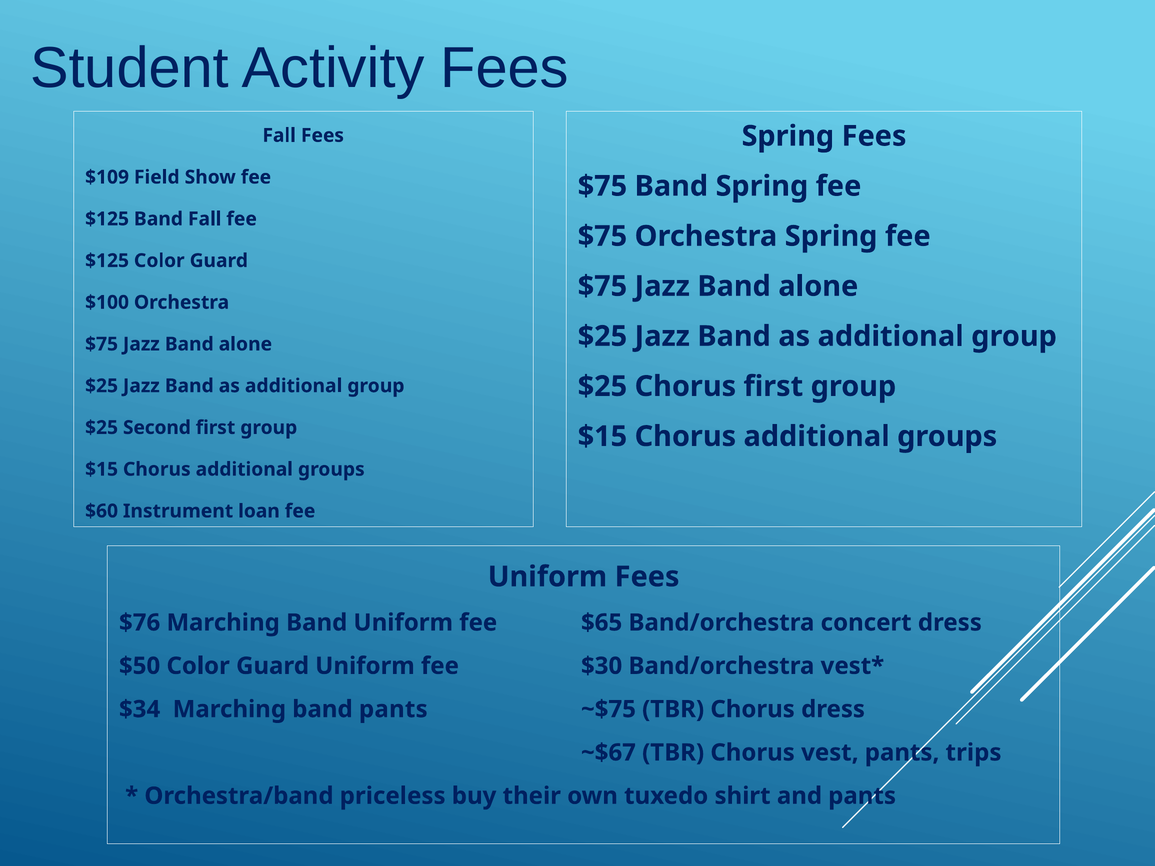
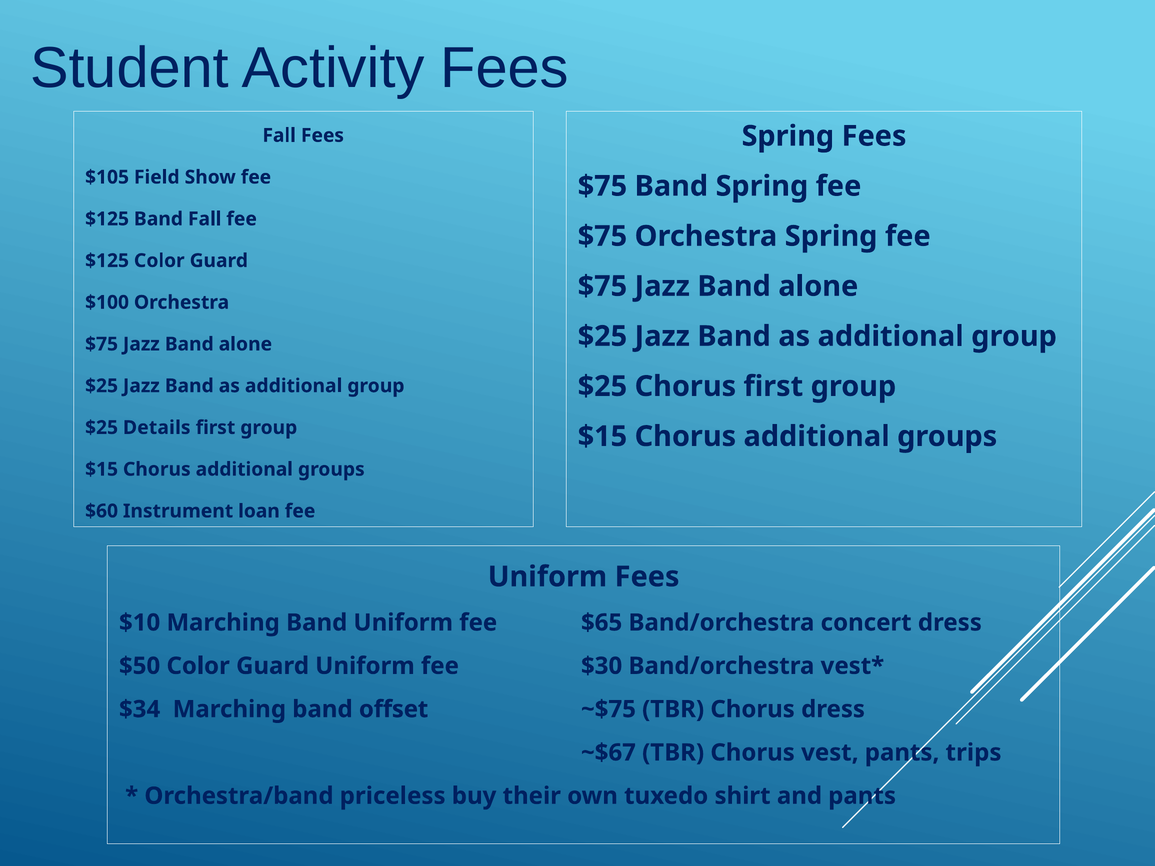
$109: $109 -> $105
Second: Second -> Details
$76: $76 -> $10
band pants: pants -> offset
